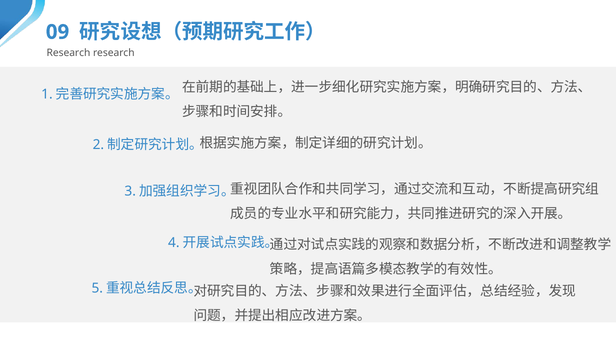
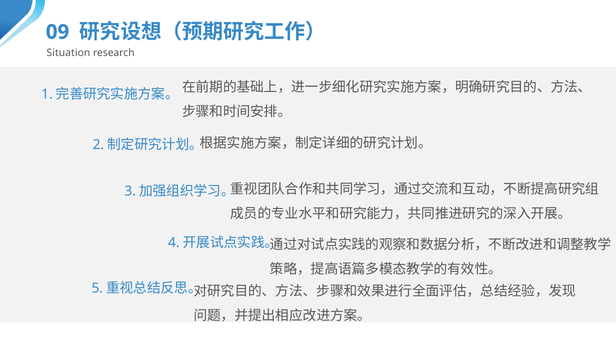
Research at (68, 53): Research -> Situation
